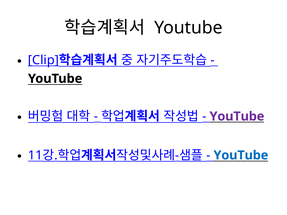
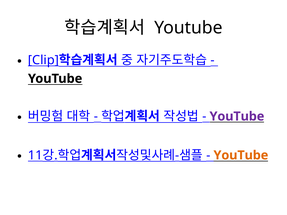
YouTube at (241, 155) colour: blue -> orange
